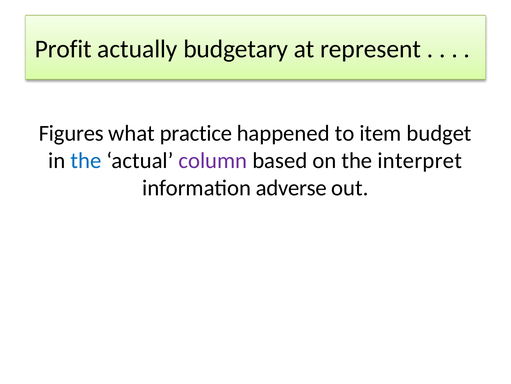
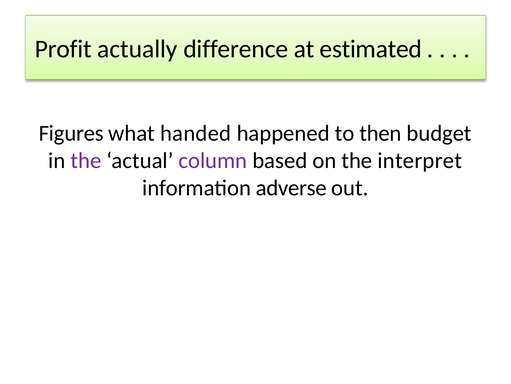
budgetary: budgetary -> difference
represent: represent -> estimated
practice: practice -> handed
item: item -> then
the at (86, 160) colour: blue -> purple
